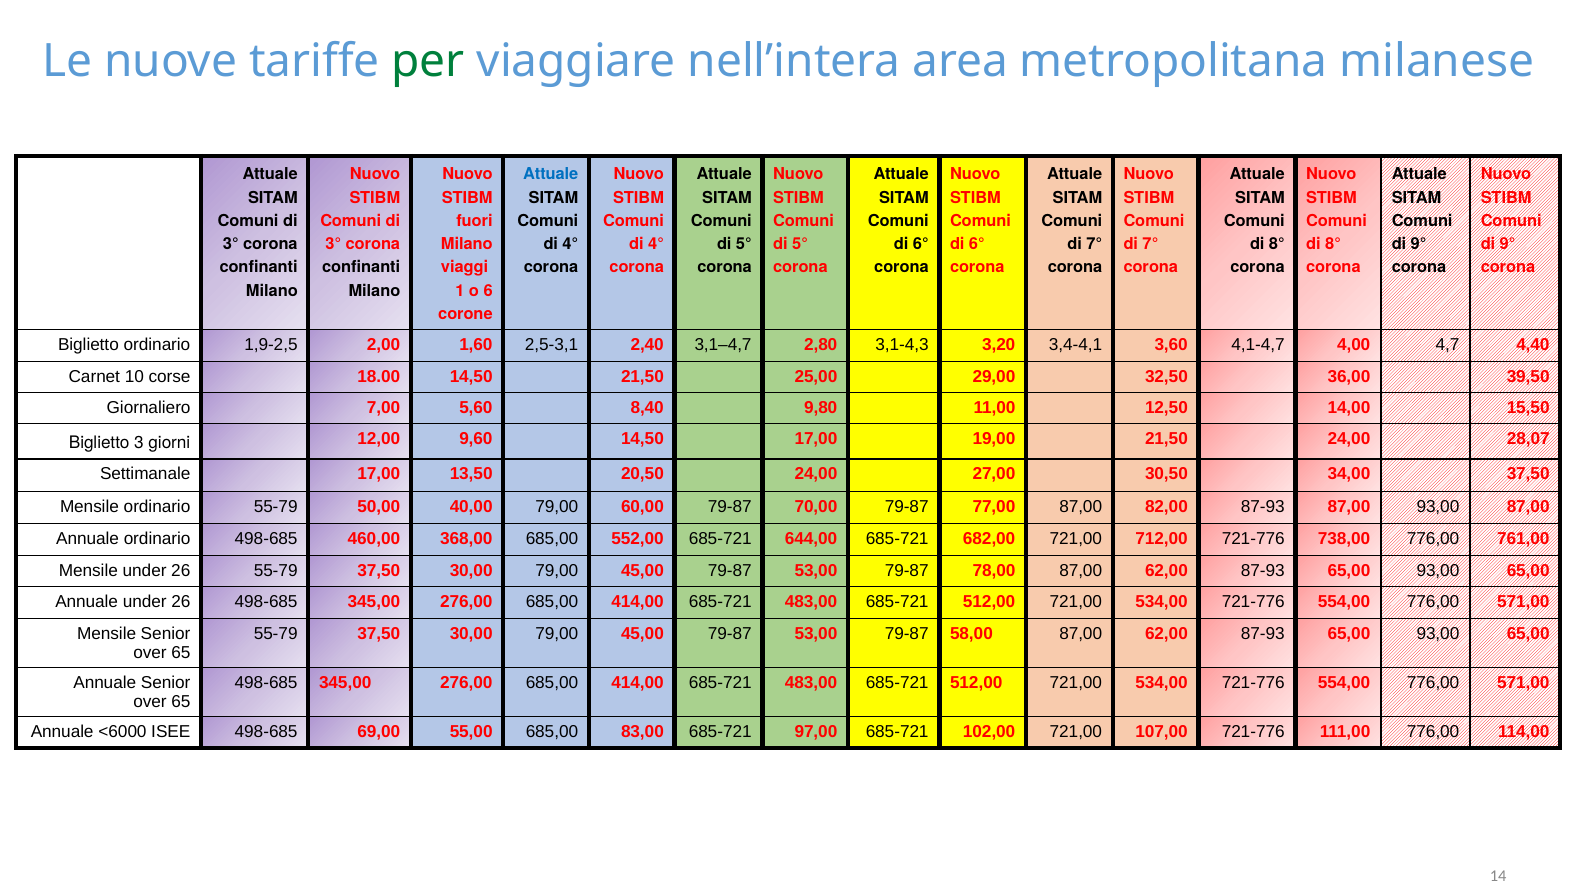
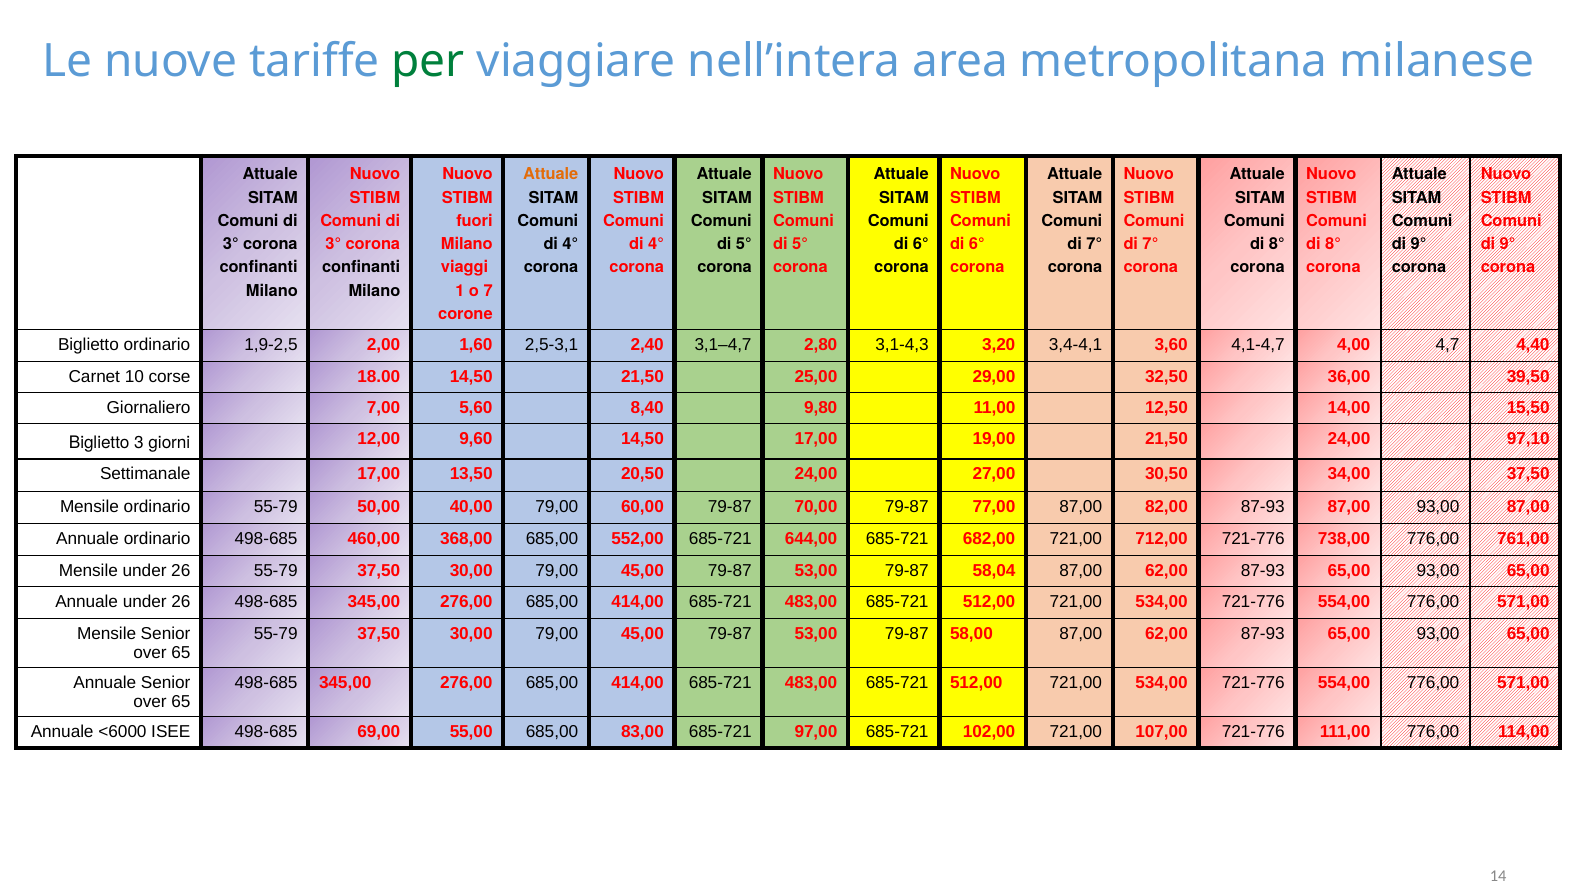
Attuale at (551, 174) colour: blue -> orange
6: 6 -> 7
28,07: 28,07 -> 97,10
78,00: 78,00 -> 58,04
